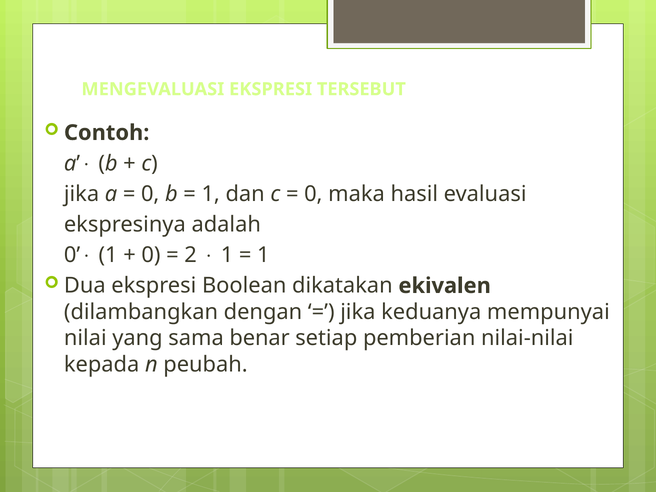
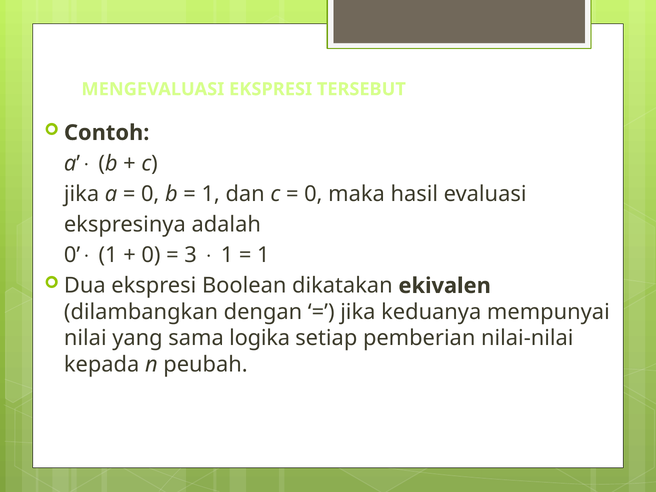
2: 2 -> 3
benar: benar -> logika
